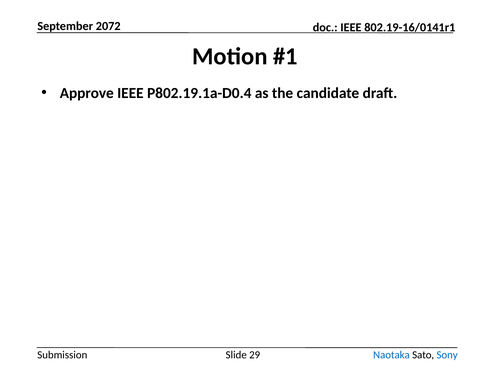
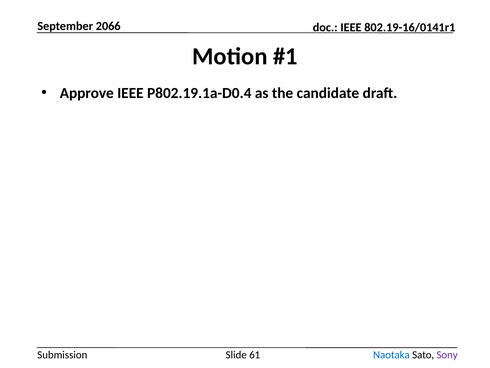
2072: 2072 -> 2066
29: 29 -> 61
Sony colour: blue -> purple
